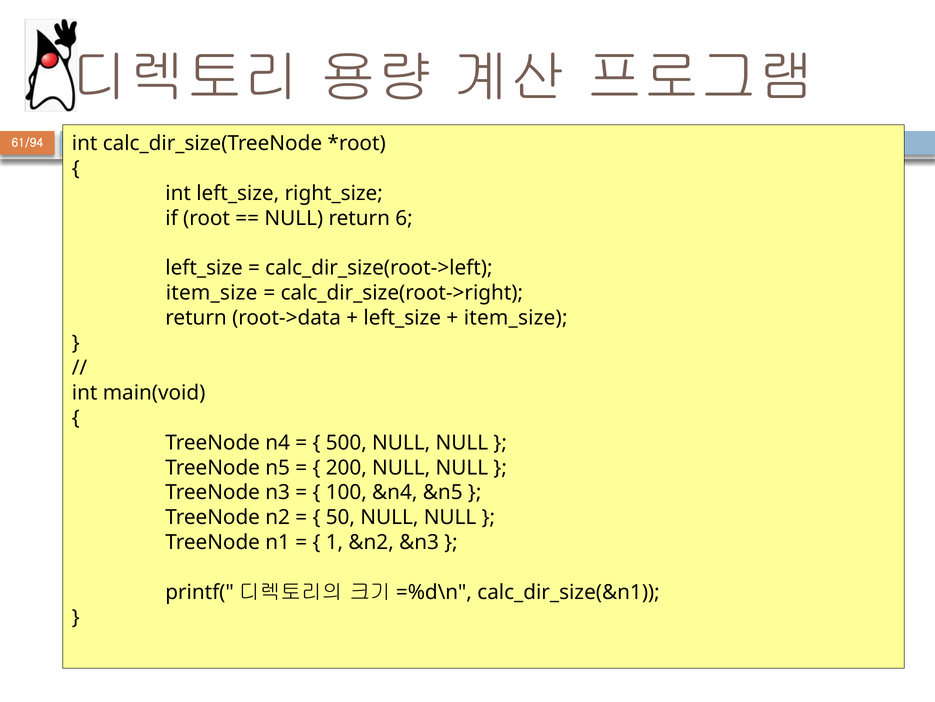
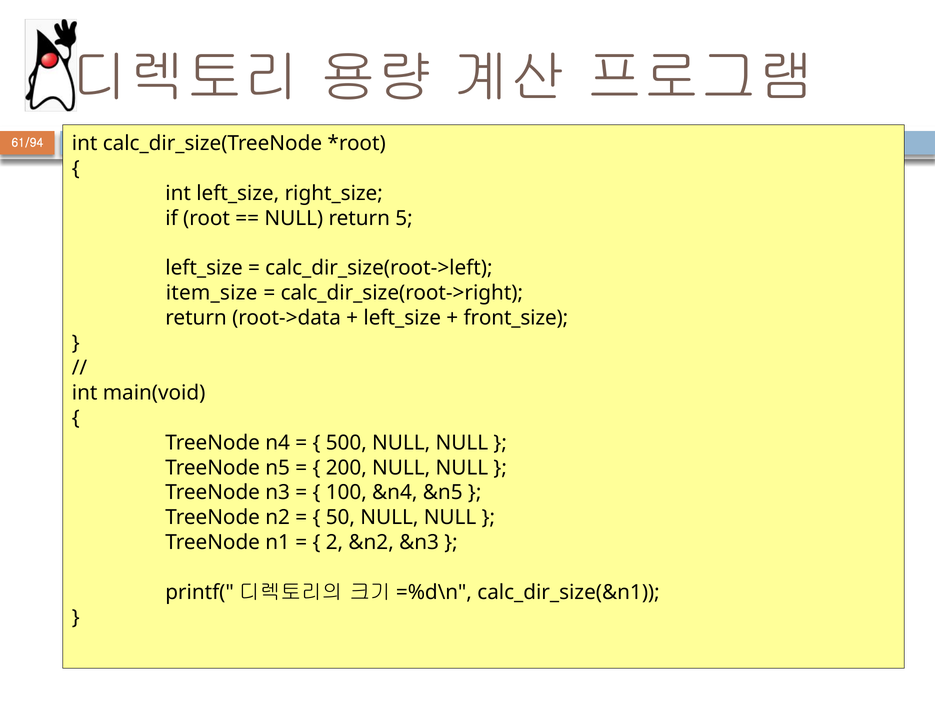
6: 6 -> 5
item_size at (516, 318): item_size -> front_size
1: 1 -> 2
